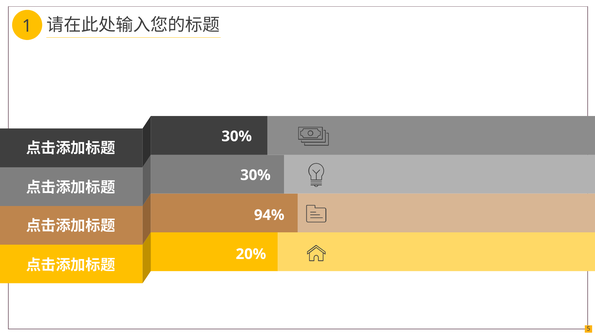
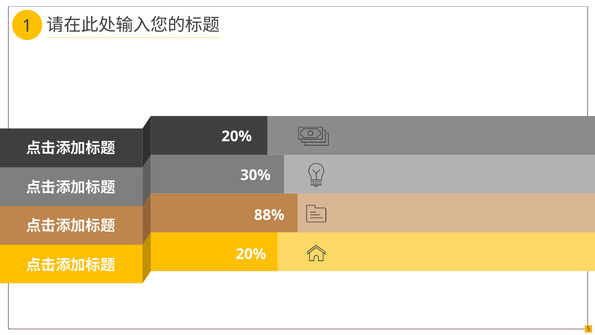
30% at (237, 136): 30% -> 20%
94%: 94% -> 88%
